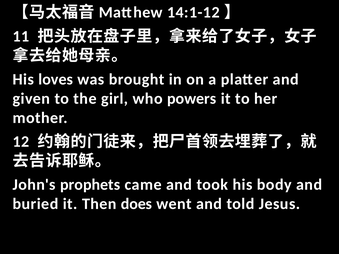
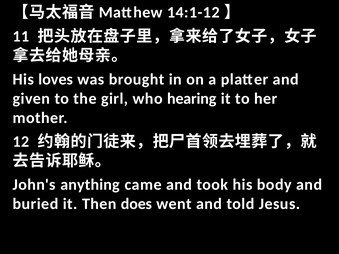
powers: powers -> hearing
prophets: prophets -> anything
